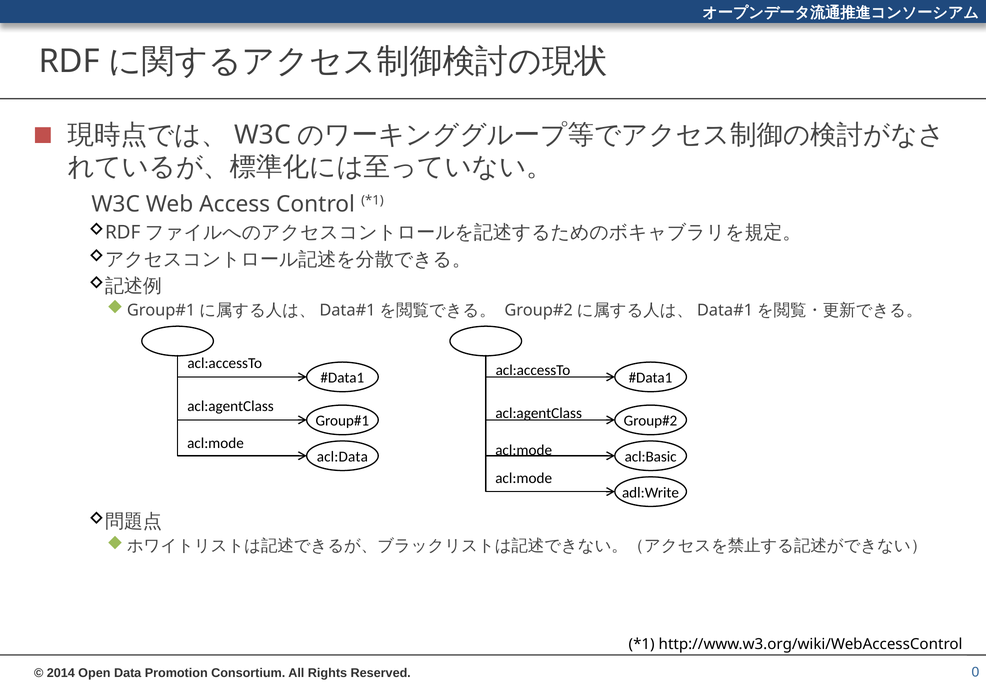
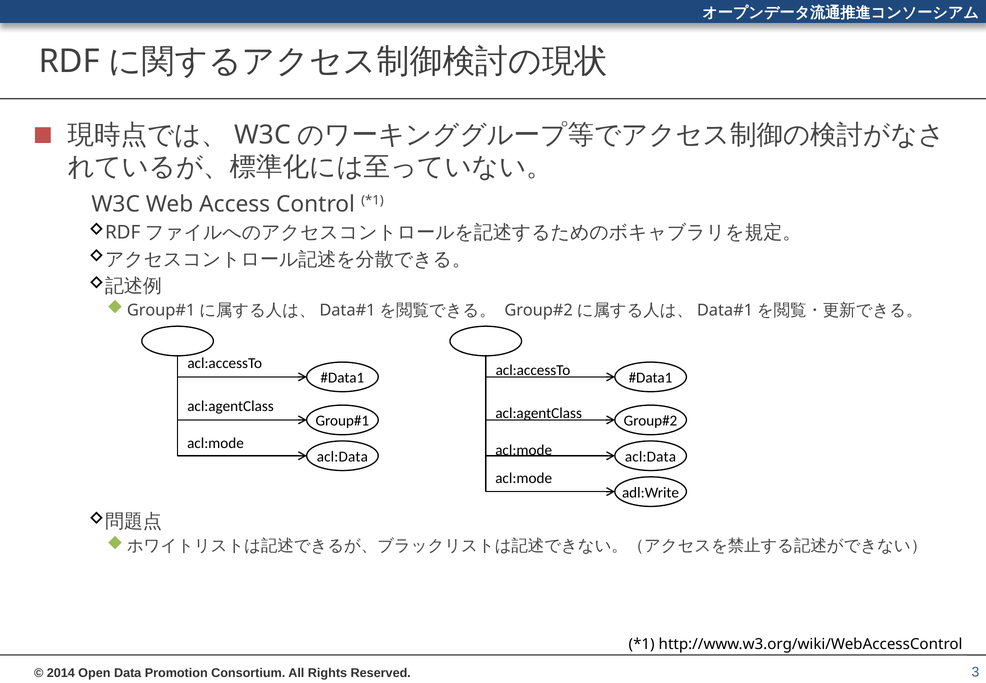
acl:Basic at (651, 457): acl:Basic -> acl:Data
0: 0 -> 3
